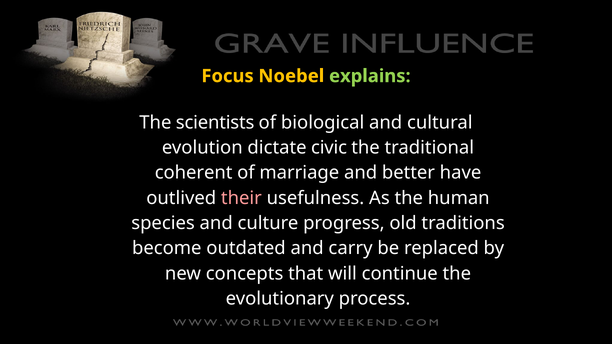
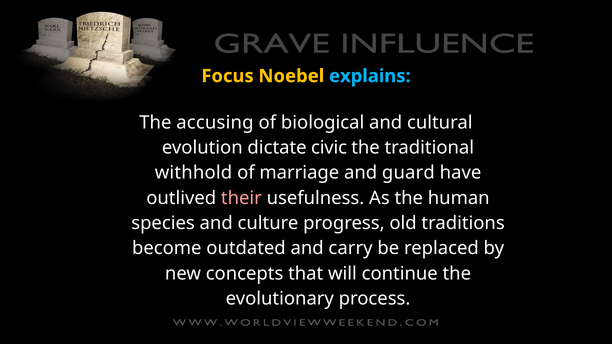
explains colour: light green -> light blue
scientists: scientists -> accusing
coherent: coherent -> withhold
better: better -> guard
